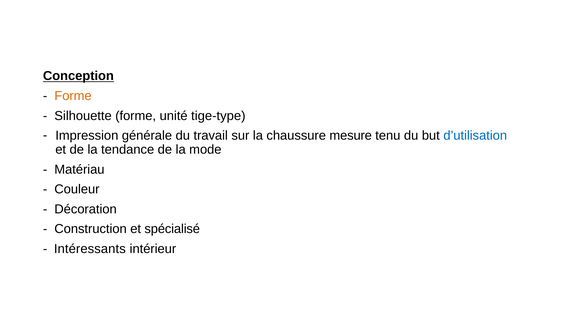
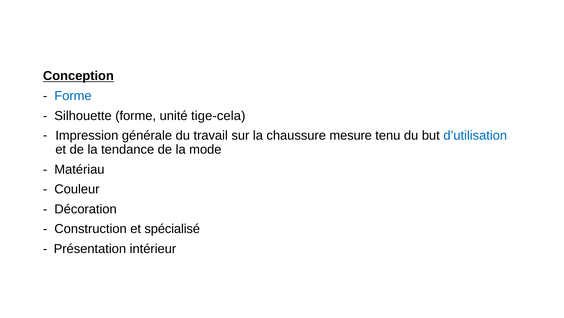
Forme at (73, 96) colour: orange -> blue
tige-type: tige-type -> tige-cela
Intéressants: Intéressants -> Présentation
